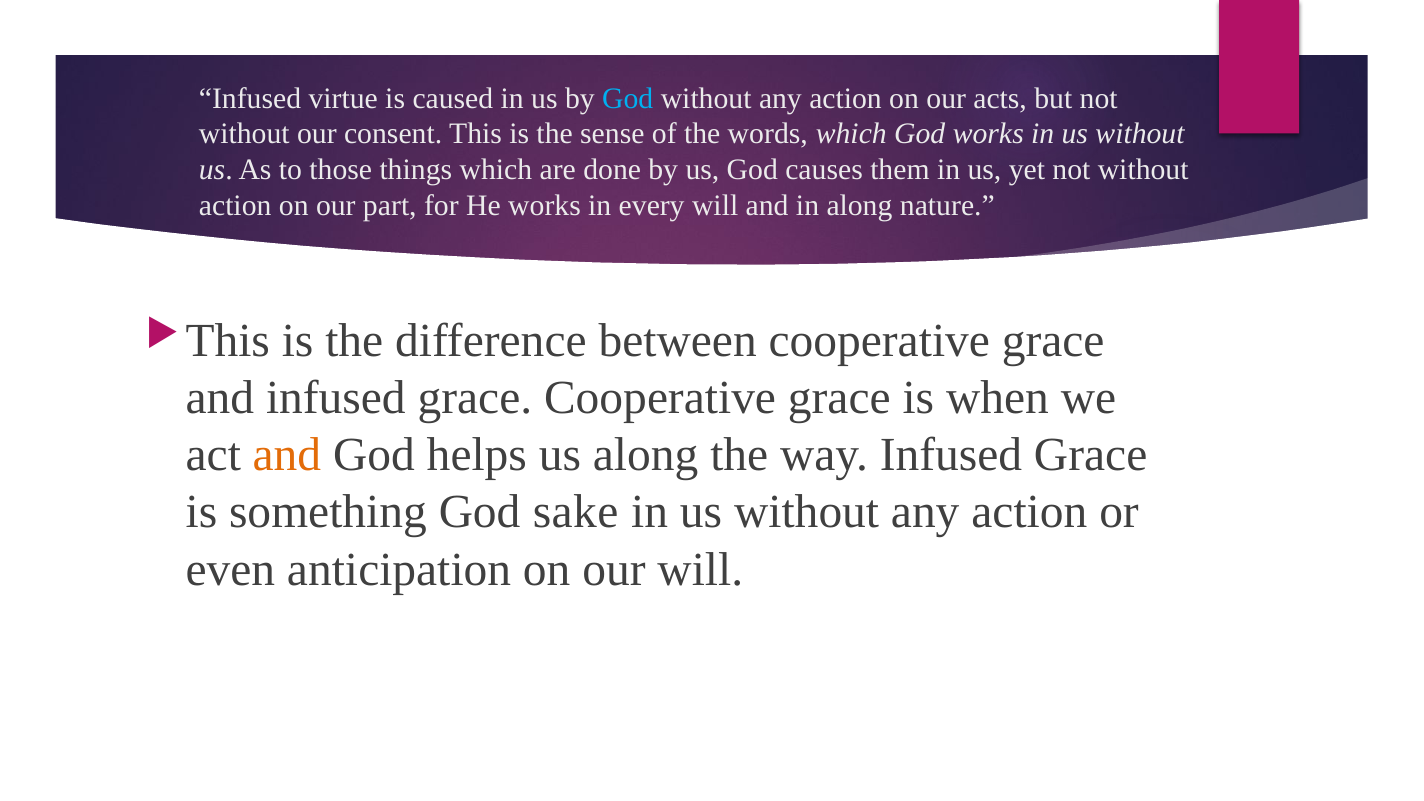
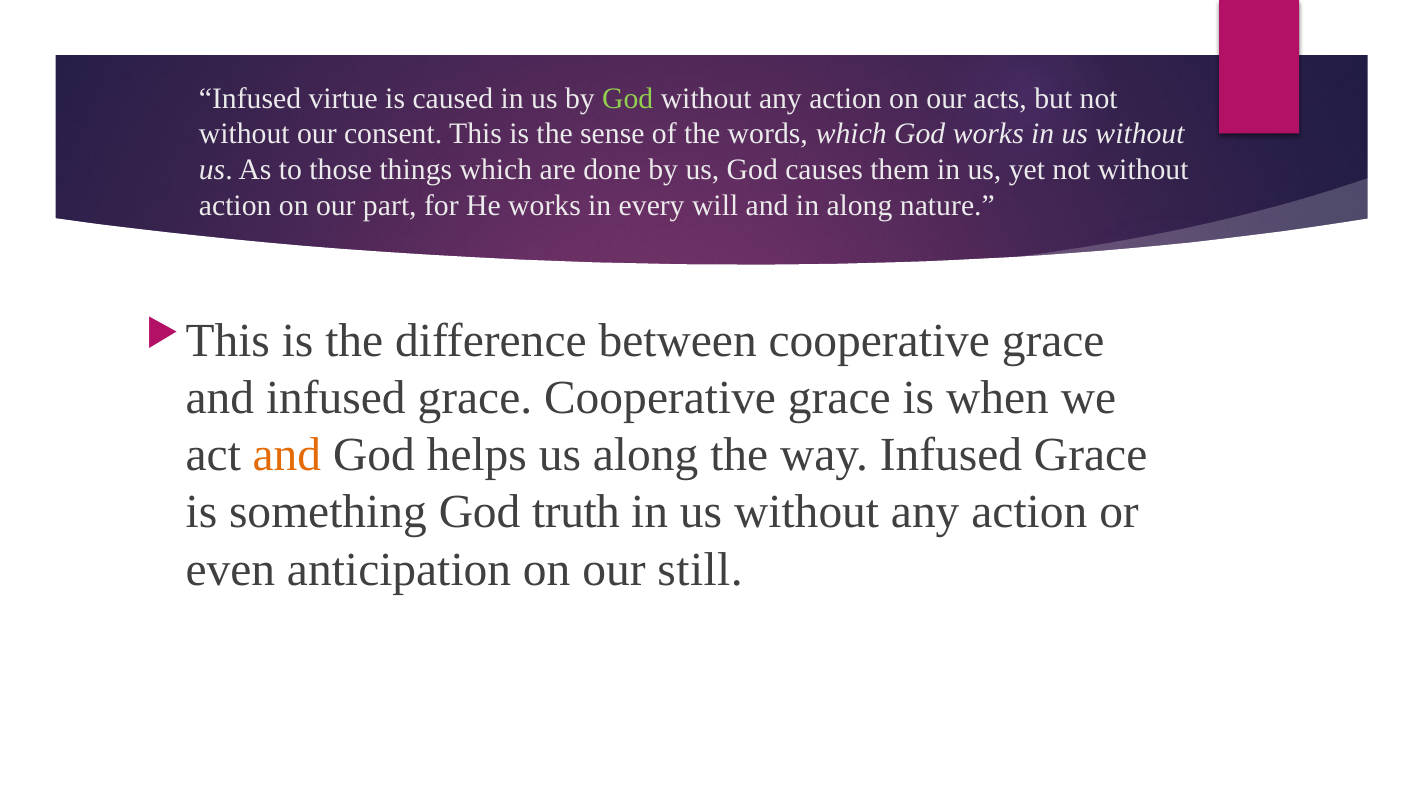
God at (628, 99) colour: light blue -> light green
sake: sake -> truth
our will: will -> still
